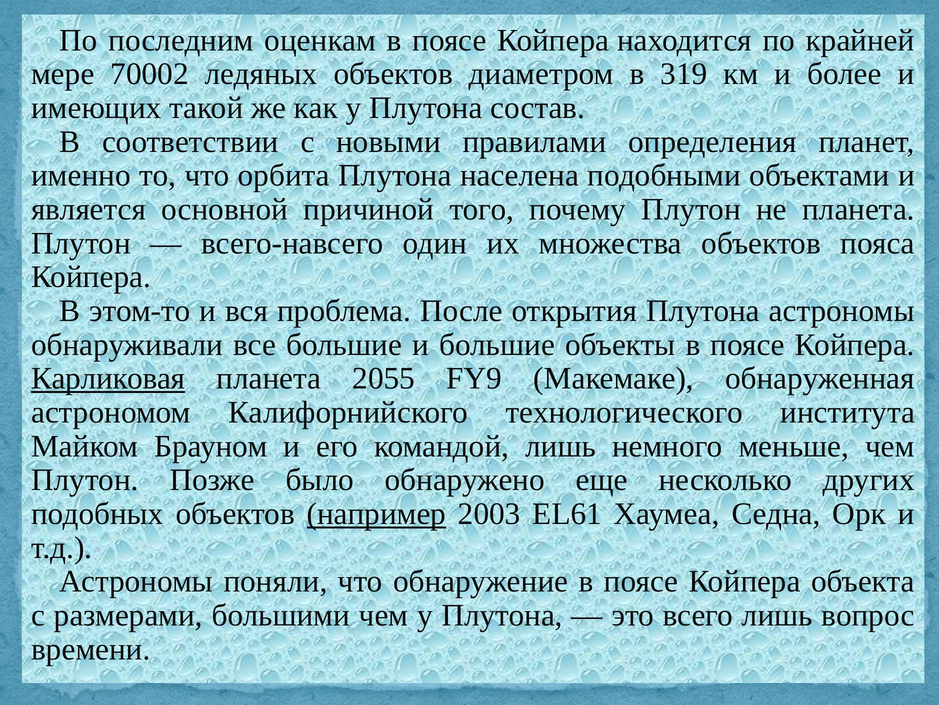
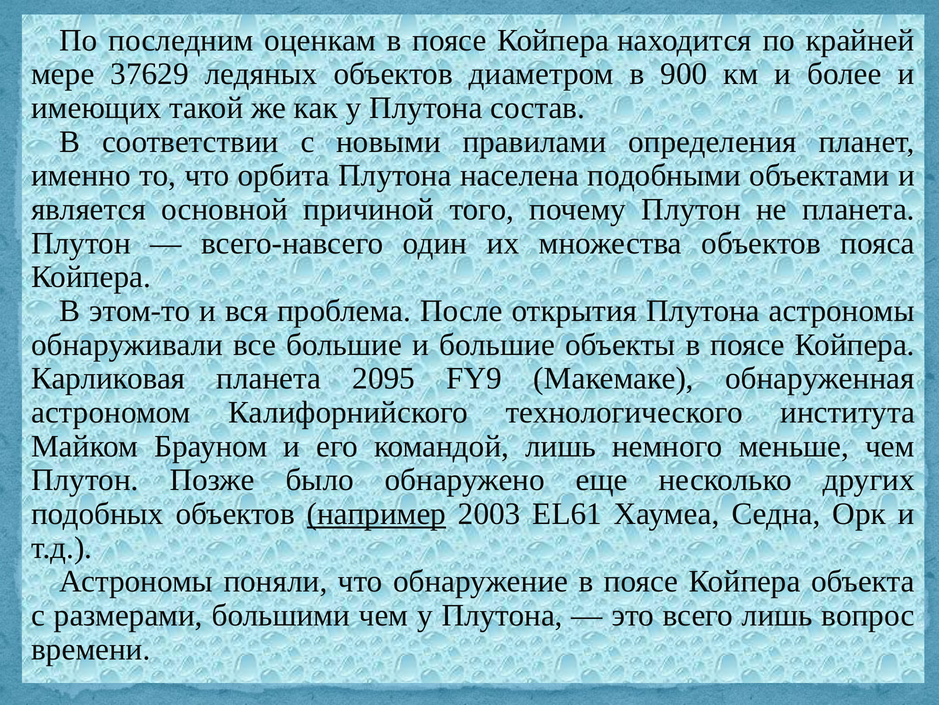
70002: 70002 -> 37629
319: 319 -> 900
Карликовая underline: present -> none
2055: 2055 -> 2095
